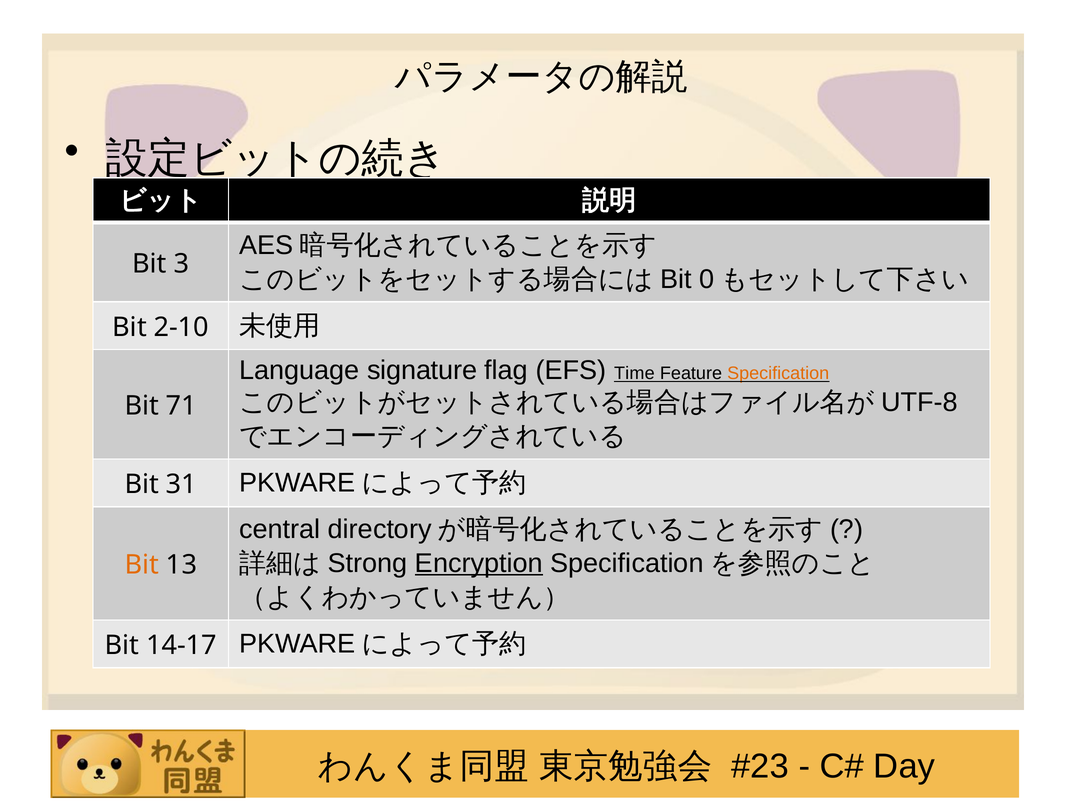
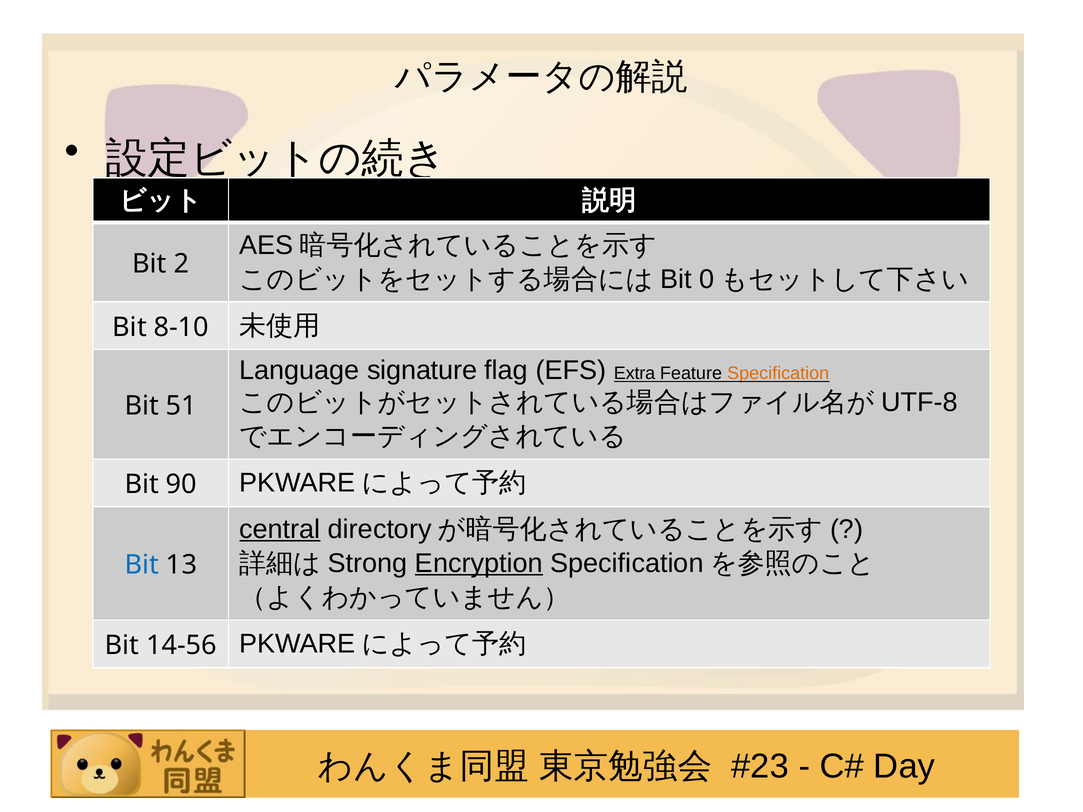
3: 3 -> 2
2-10: 2-10 -> 8-10
Time: Time -> Extra
71: 71 -> 51
31: 31 -> 90
central underline: none -> present
Bit at (142, 565) colour: orange -> blue
14-17: 14-17 -> 14-56
